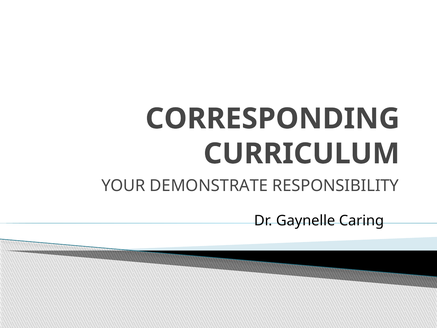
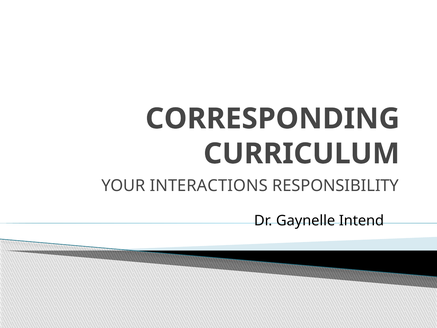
DEMONSTRATE: DEMONSTRATE -> INTERACTIONS
Caring: Caring -> Intend
